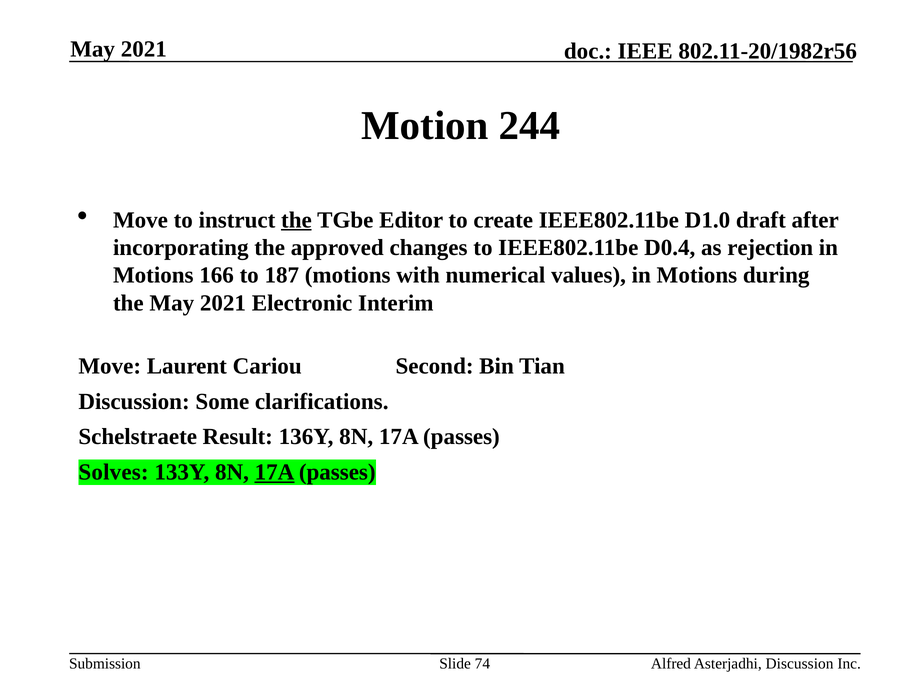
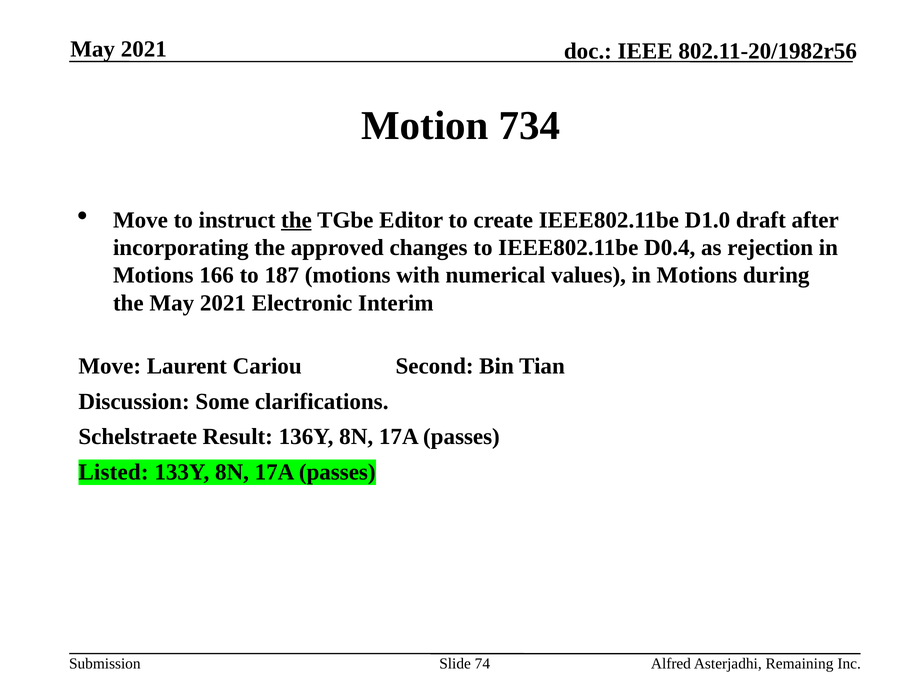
244: 244 -> 734
Solves: Solves -> Listed
17A at (275, 472) underline: present -> none
Asterjadhi Discussion: Discussion -> Remaining
